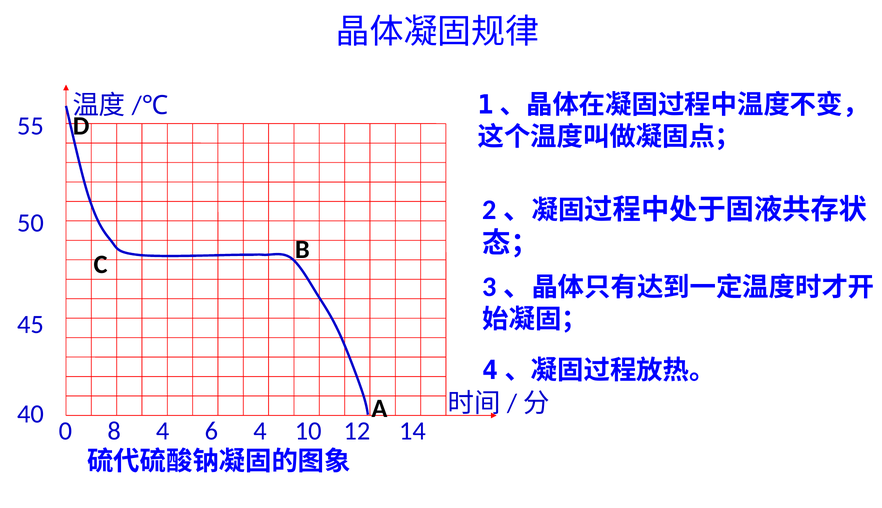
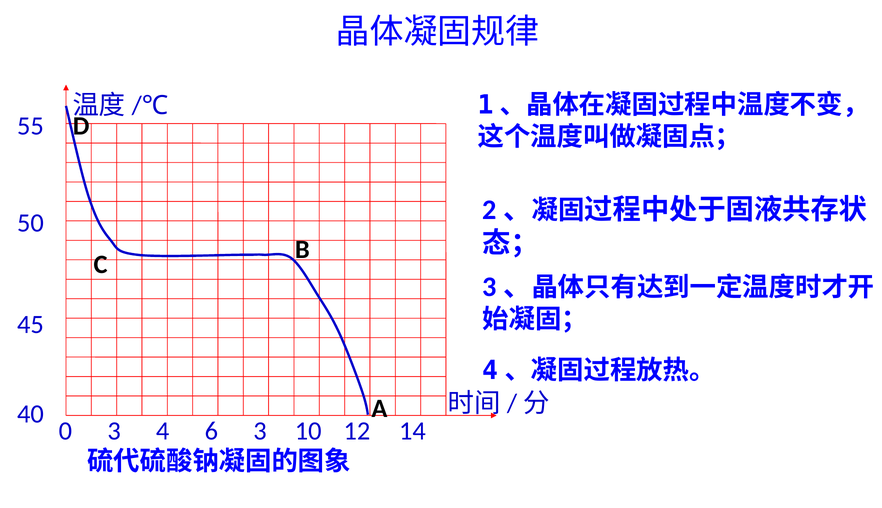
0 8: 8 -> 3
6 4: 4 -> 3
